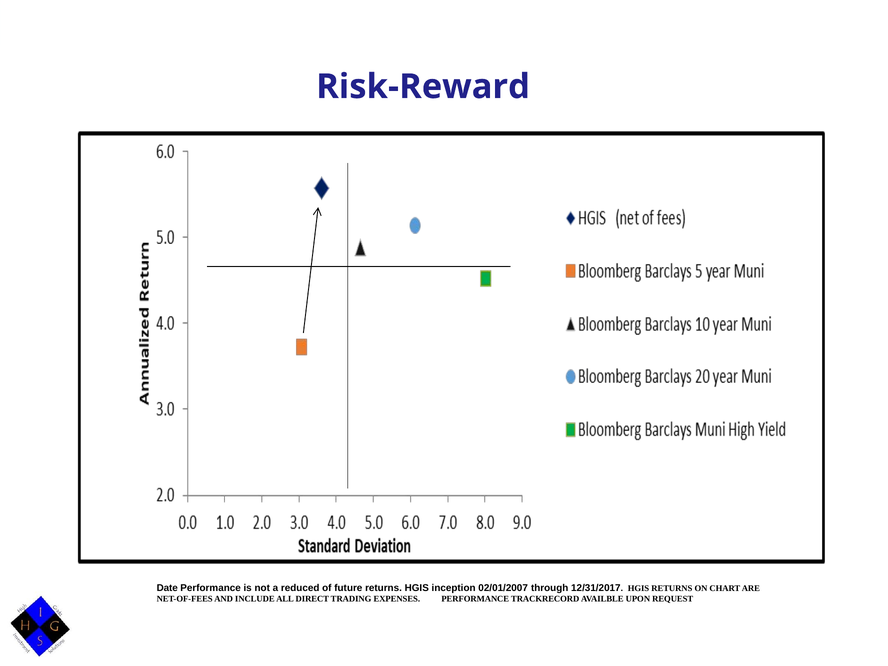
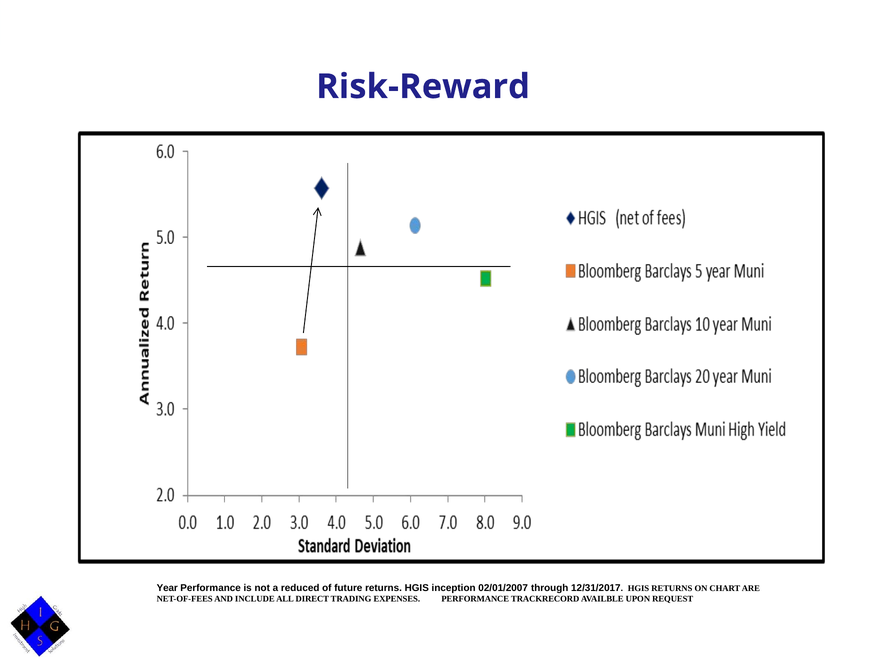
Date: Date -> Year
